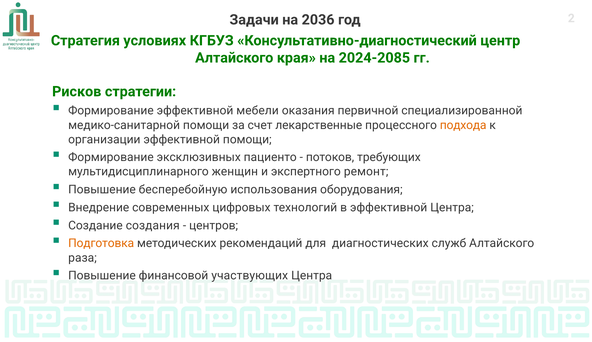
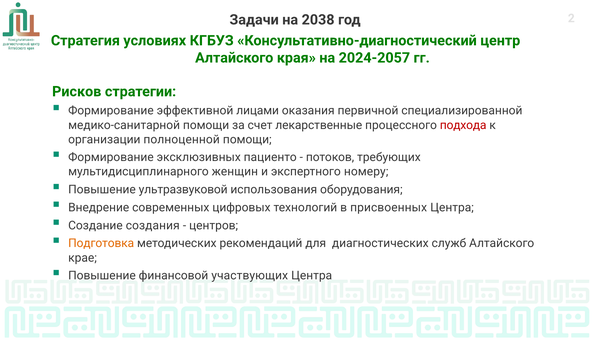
2036: 2036 -> 2038
2024-2085: 2024-2085 -> 2024-2057
мебели: мебели -> лицами
подхода colour: orange -> red
организации эффективной: эффективной -> полноценной
ремонт: ремонт -> номеру
бесперебойную: бесперебойную -> ультразвуковой
в эффективной: эффективной -> присвоенных
раза: раза -> крае
